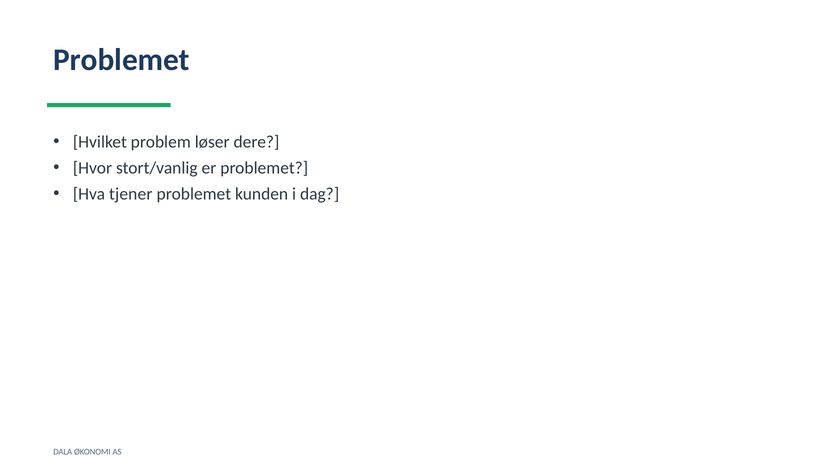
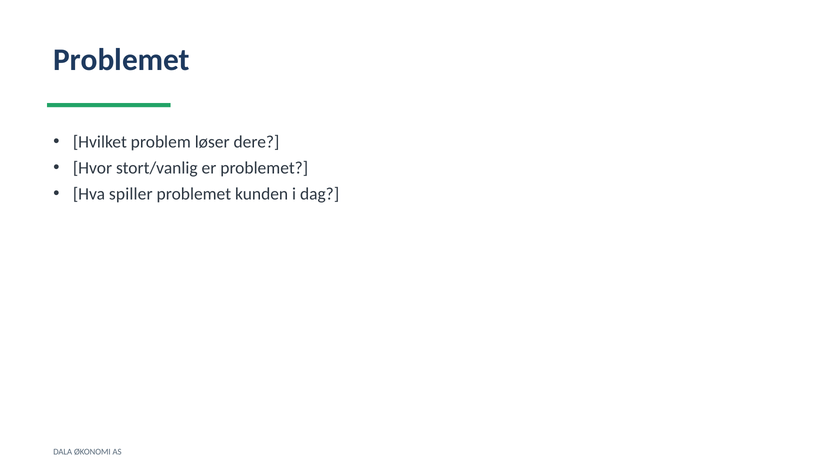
tjener: tjener -> spiller
